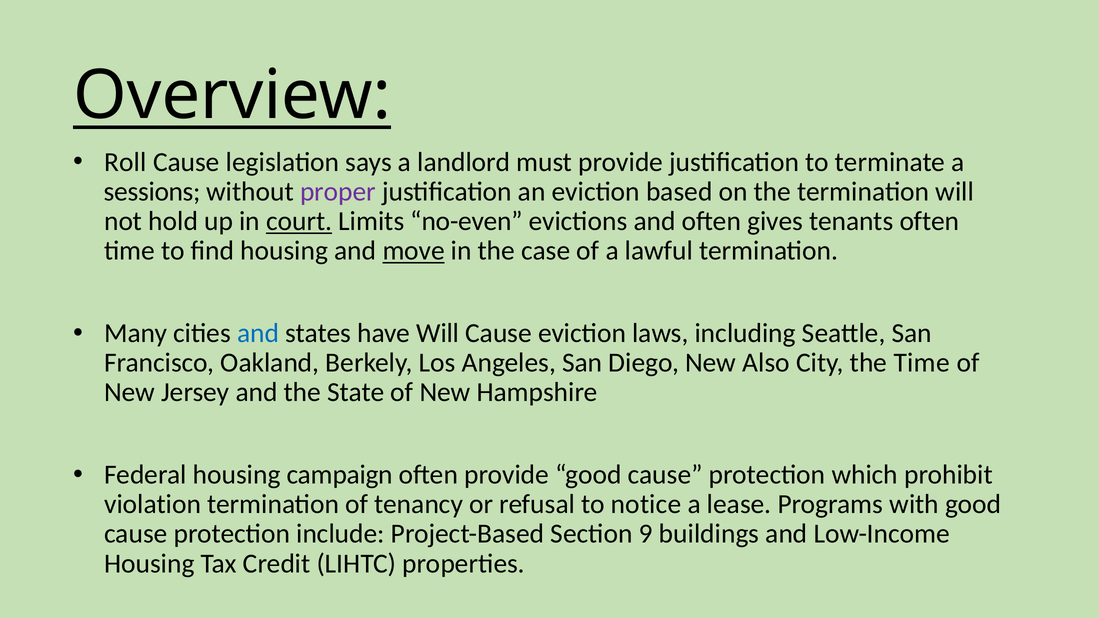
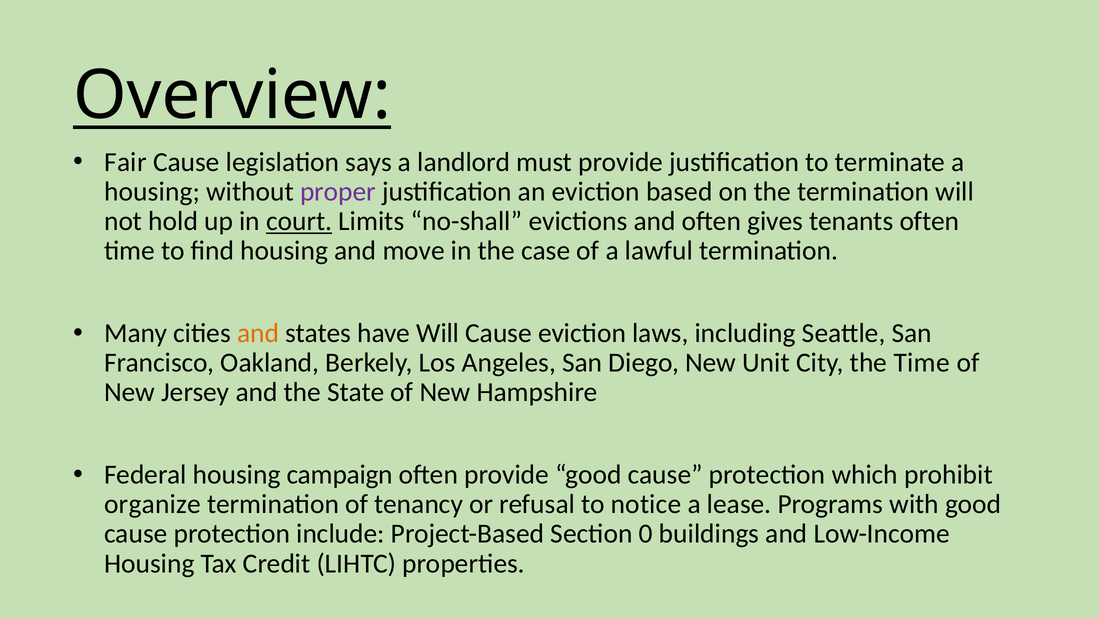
Roll: Roll -> Fair
sessions at (152, 192): sessions -> housing
no-even: no-even -> no-shall
move underline: present -> none
and at (258, 333) colour: blue -> orange
Also: Also -> Unit
violation: violation -> organize
9: 9 -> 0
